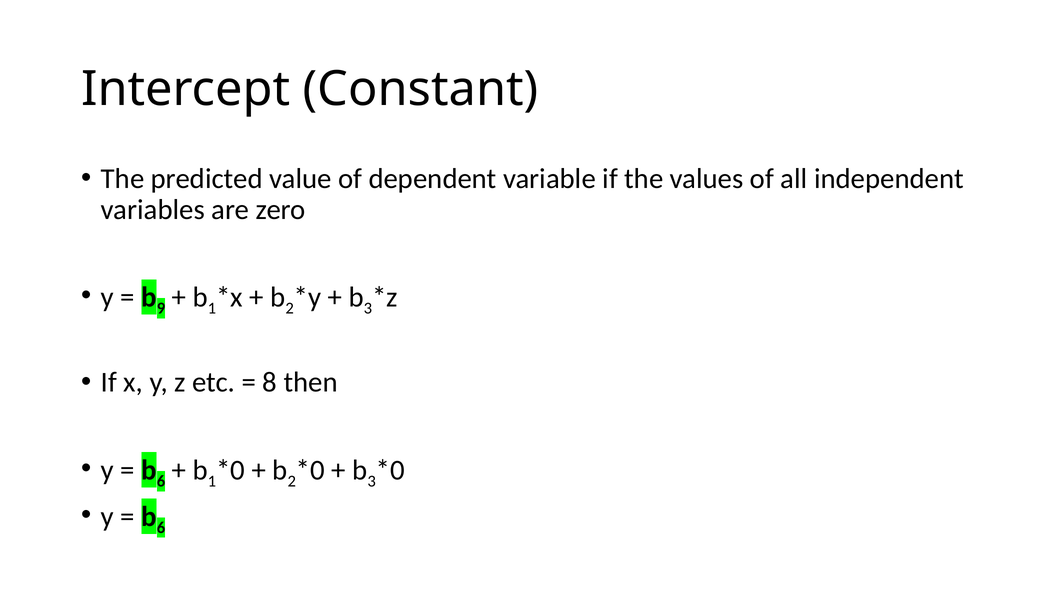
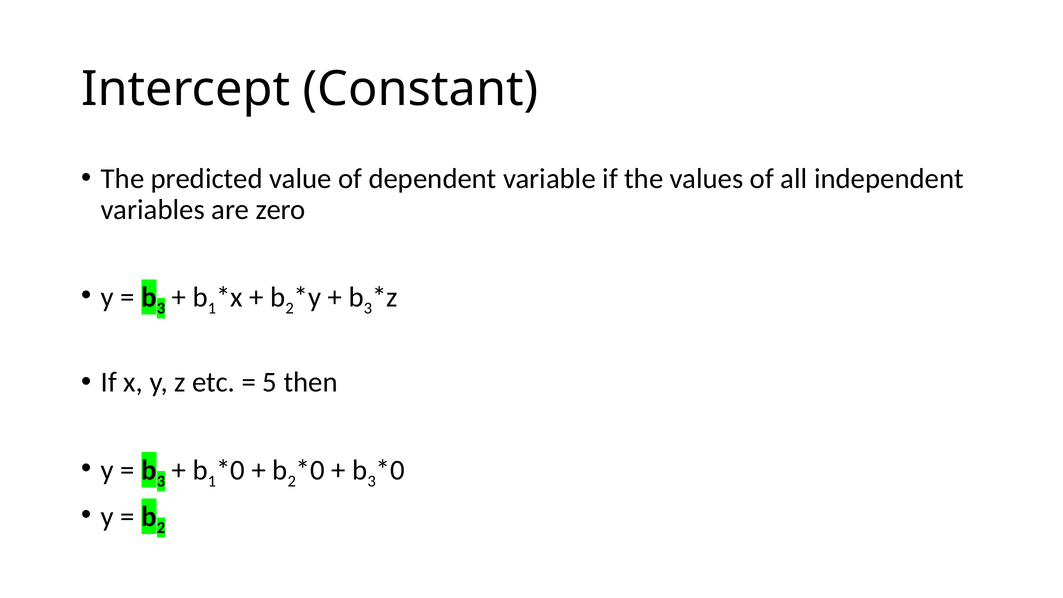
9 at (161, 308): 9 -> 3
8: 8 -> 5
6 at (161, 481): 6 -> 3
6 at (161, 528): 6 -> 2
